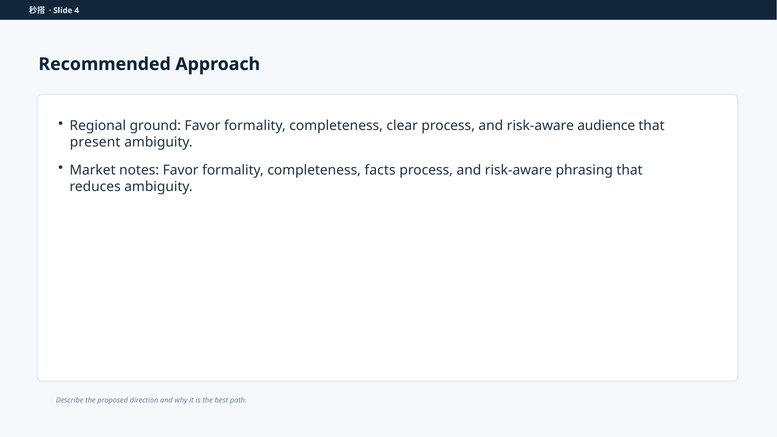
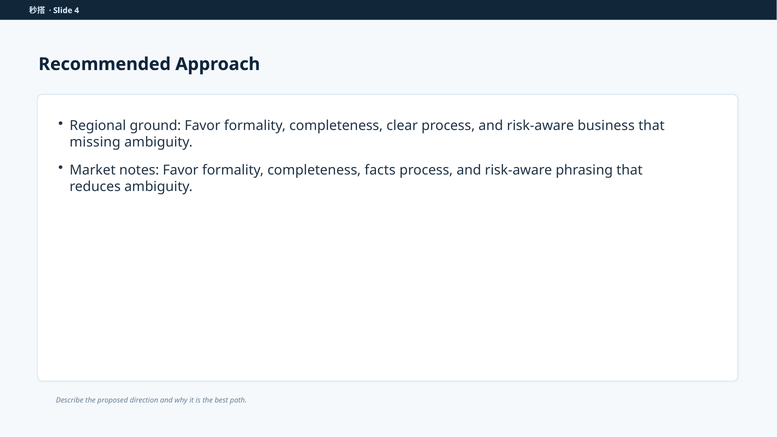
audience: audience -> business
present: present -> missing
